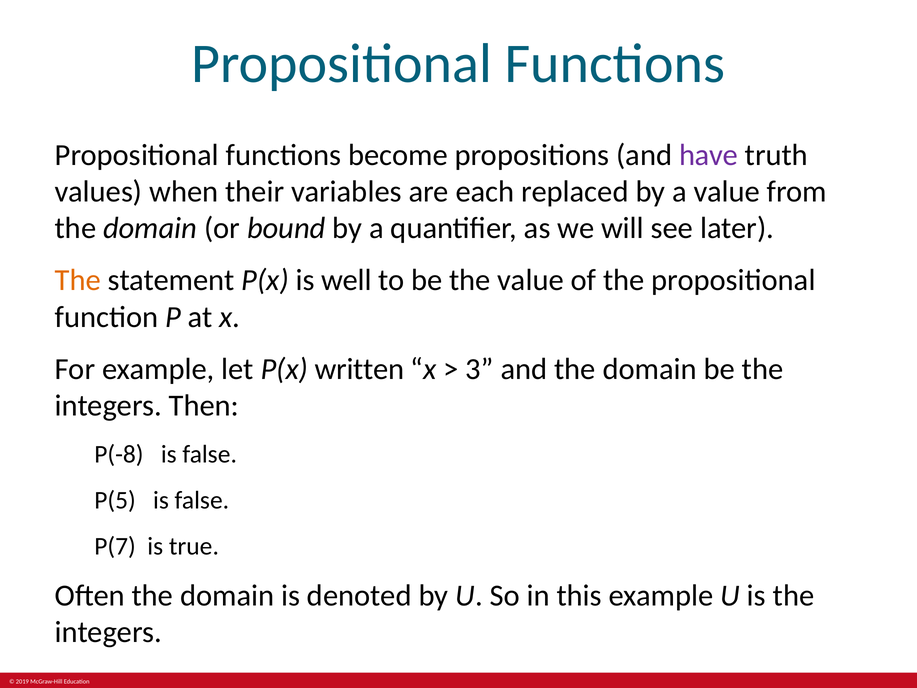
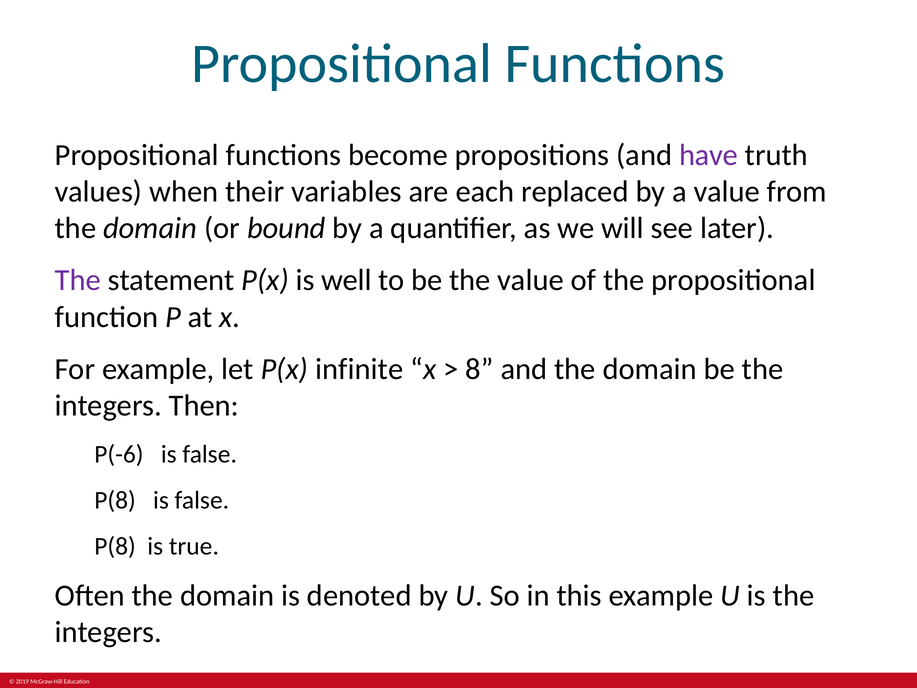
The at (78, 280) colour: orange -> purple
written: written -> infinite
3: 3 -> 8
P(-8: P(-8 -> P(-6
P(5 at (115, 500): P(5 -> P(8
P(7 at (115, 546): P(7 -> P(8
